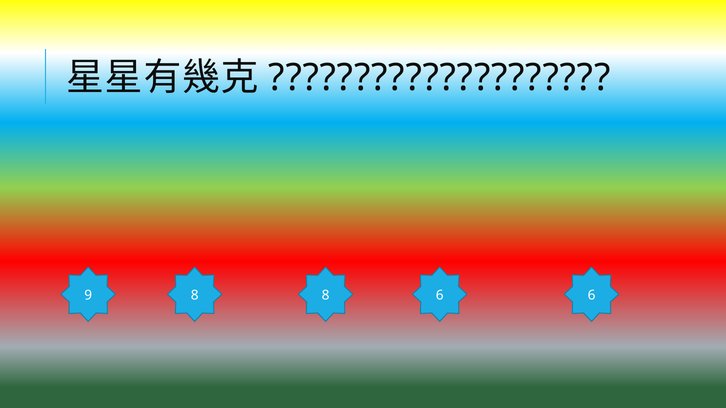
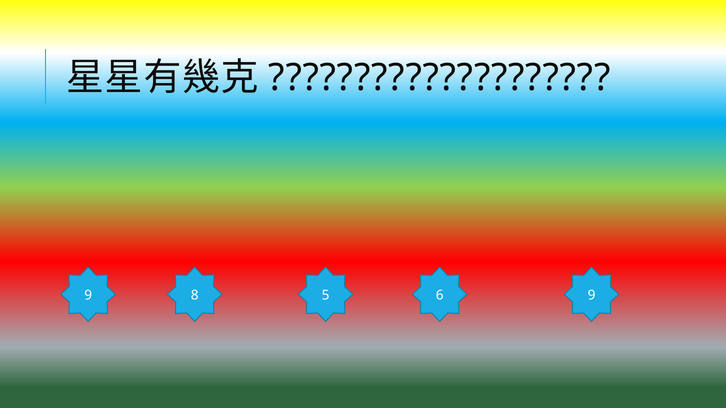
8 8: 8 -> 5
6 6: 6 -> 9
